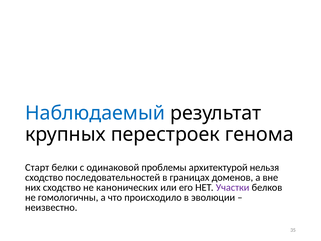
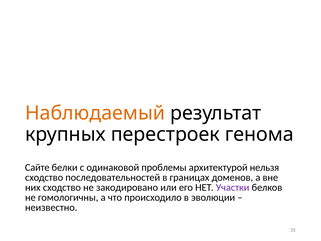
Наблюдаемый colour: blue -> orange
Старт: Старт -> Сайте
канонических: канонических -> закодировано
